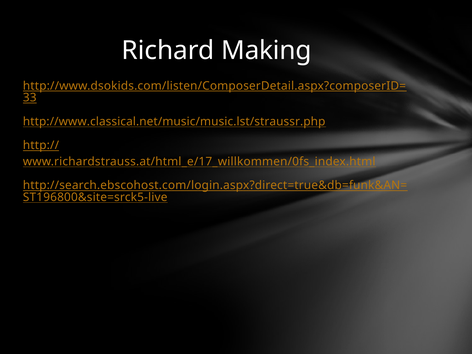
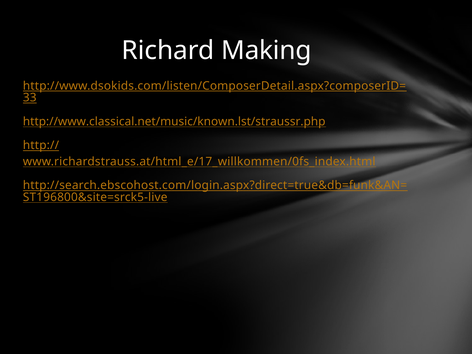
http://www.classical.net/music/music.lst/straussr.php: http://www.classical.net/music/music.lst/straussr.php -> http://www.classical.net/music/known.lst/straussr.php
